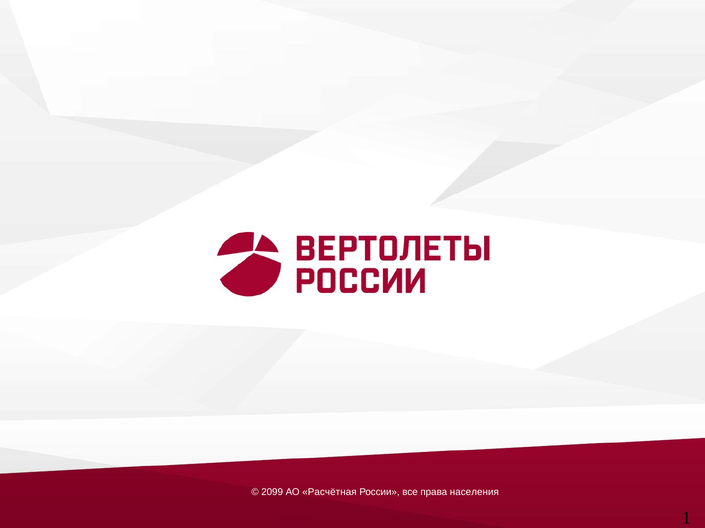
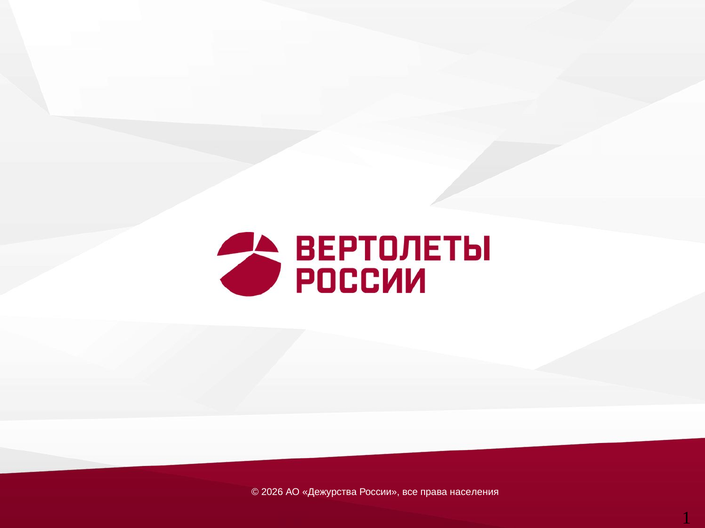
2099: 2099 -> 2026
Расчётная: Расчётная -> Дежурства
